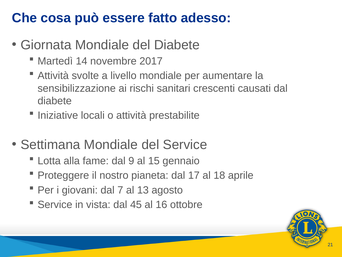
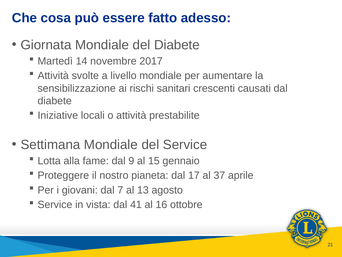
18: 18 -> 37
45: 45 -> 41
